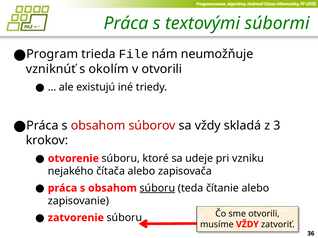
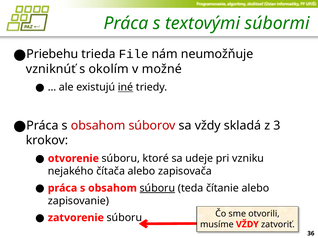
Program: Program -> Priebehu
v otvorili: otvorili -> možné
iné underline: none -> present
